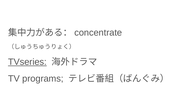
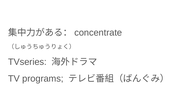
TVseries underline: present -> none
